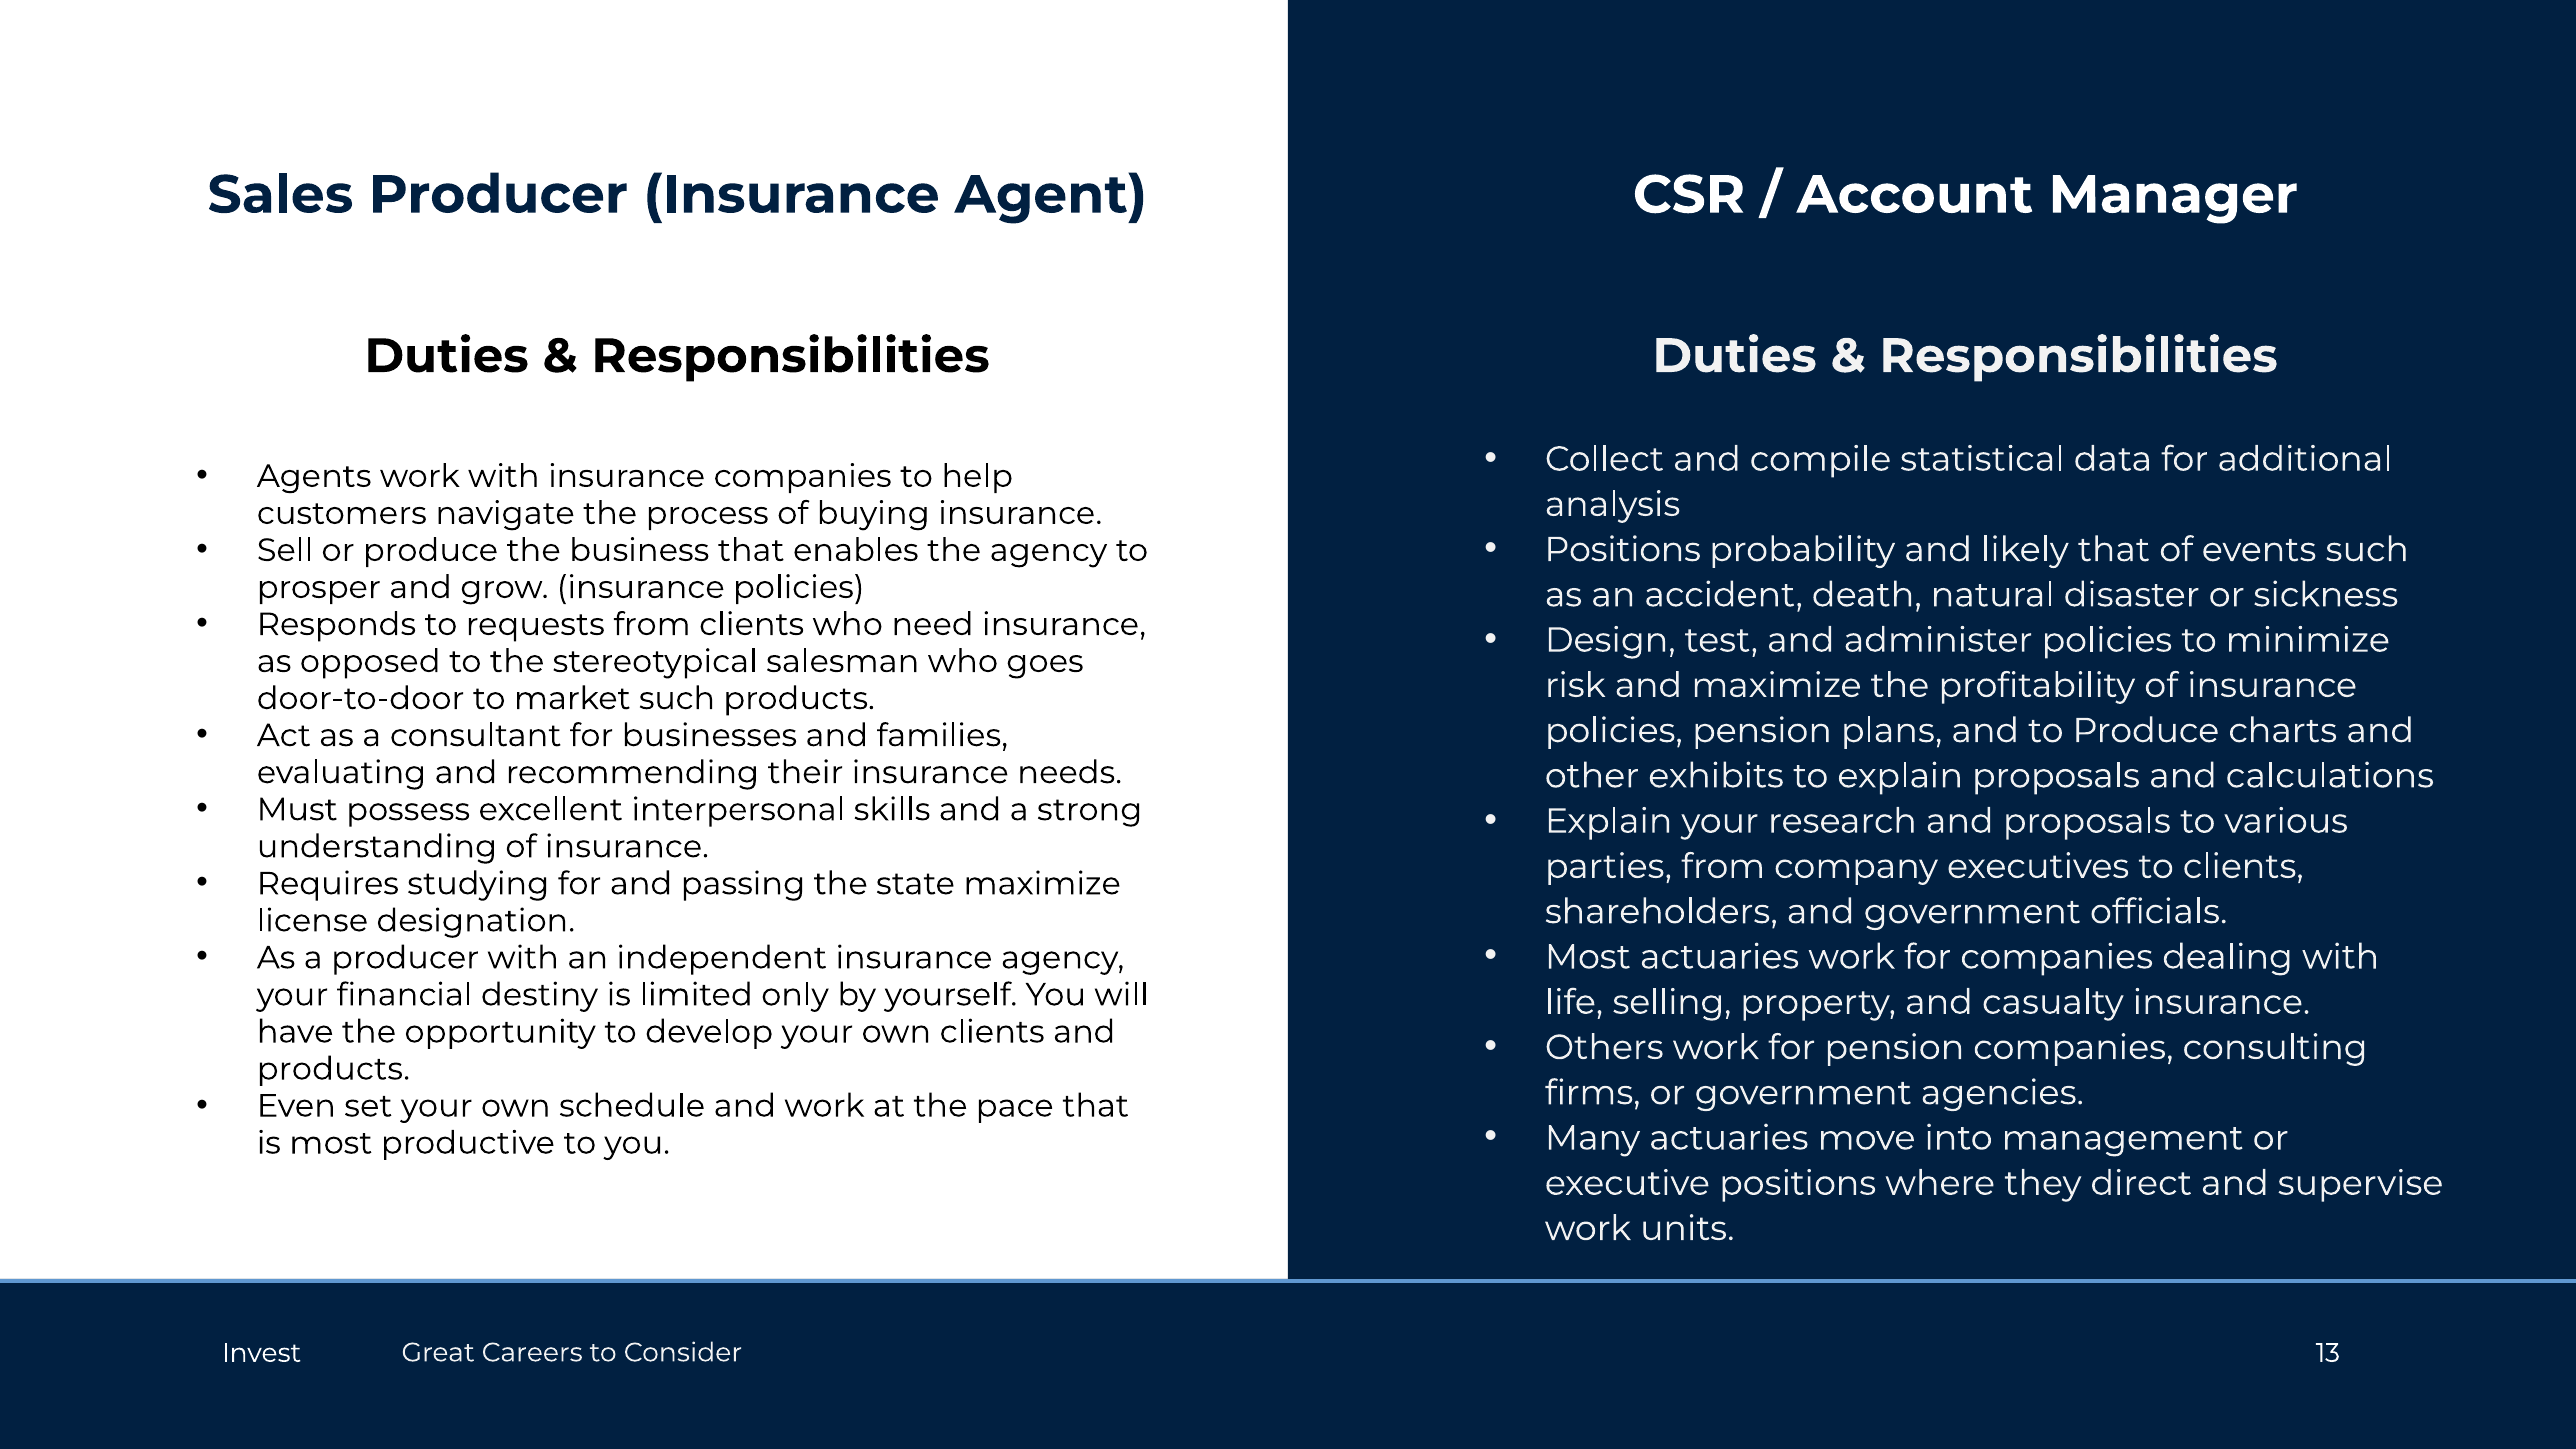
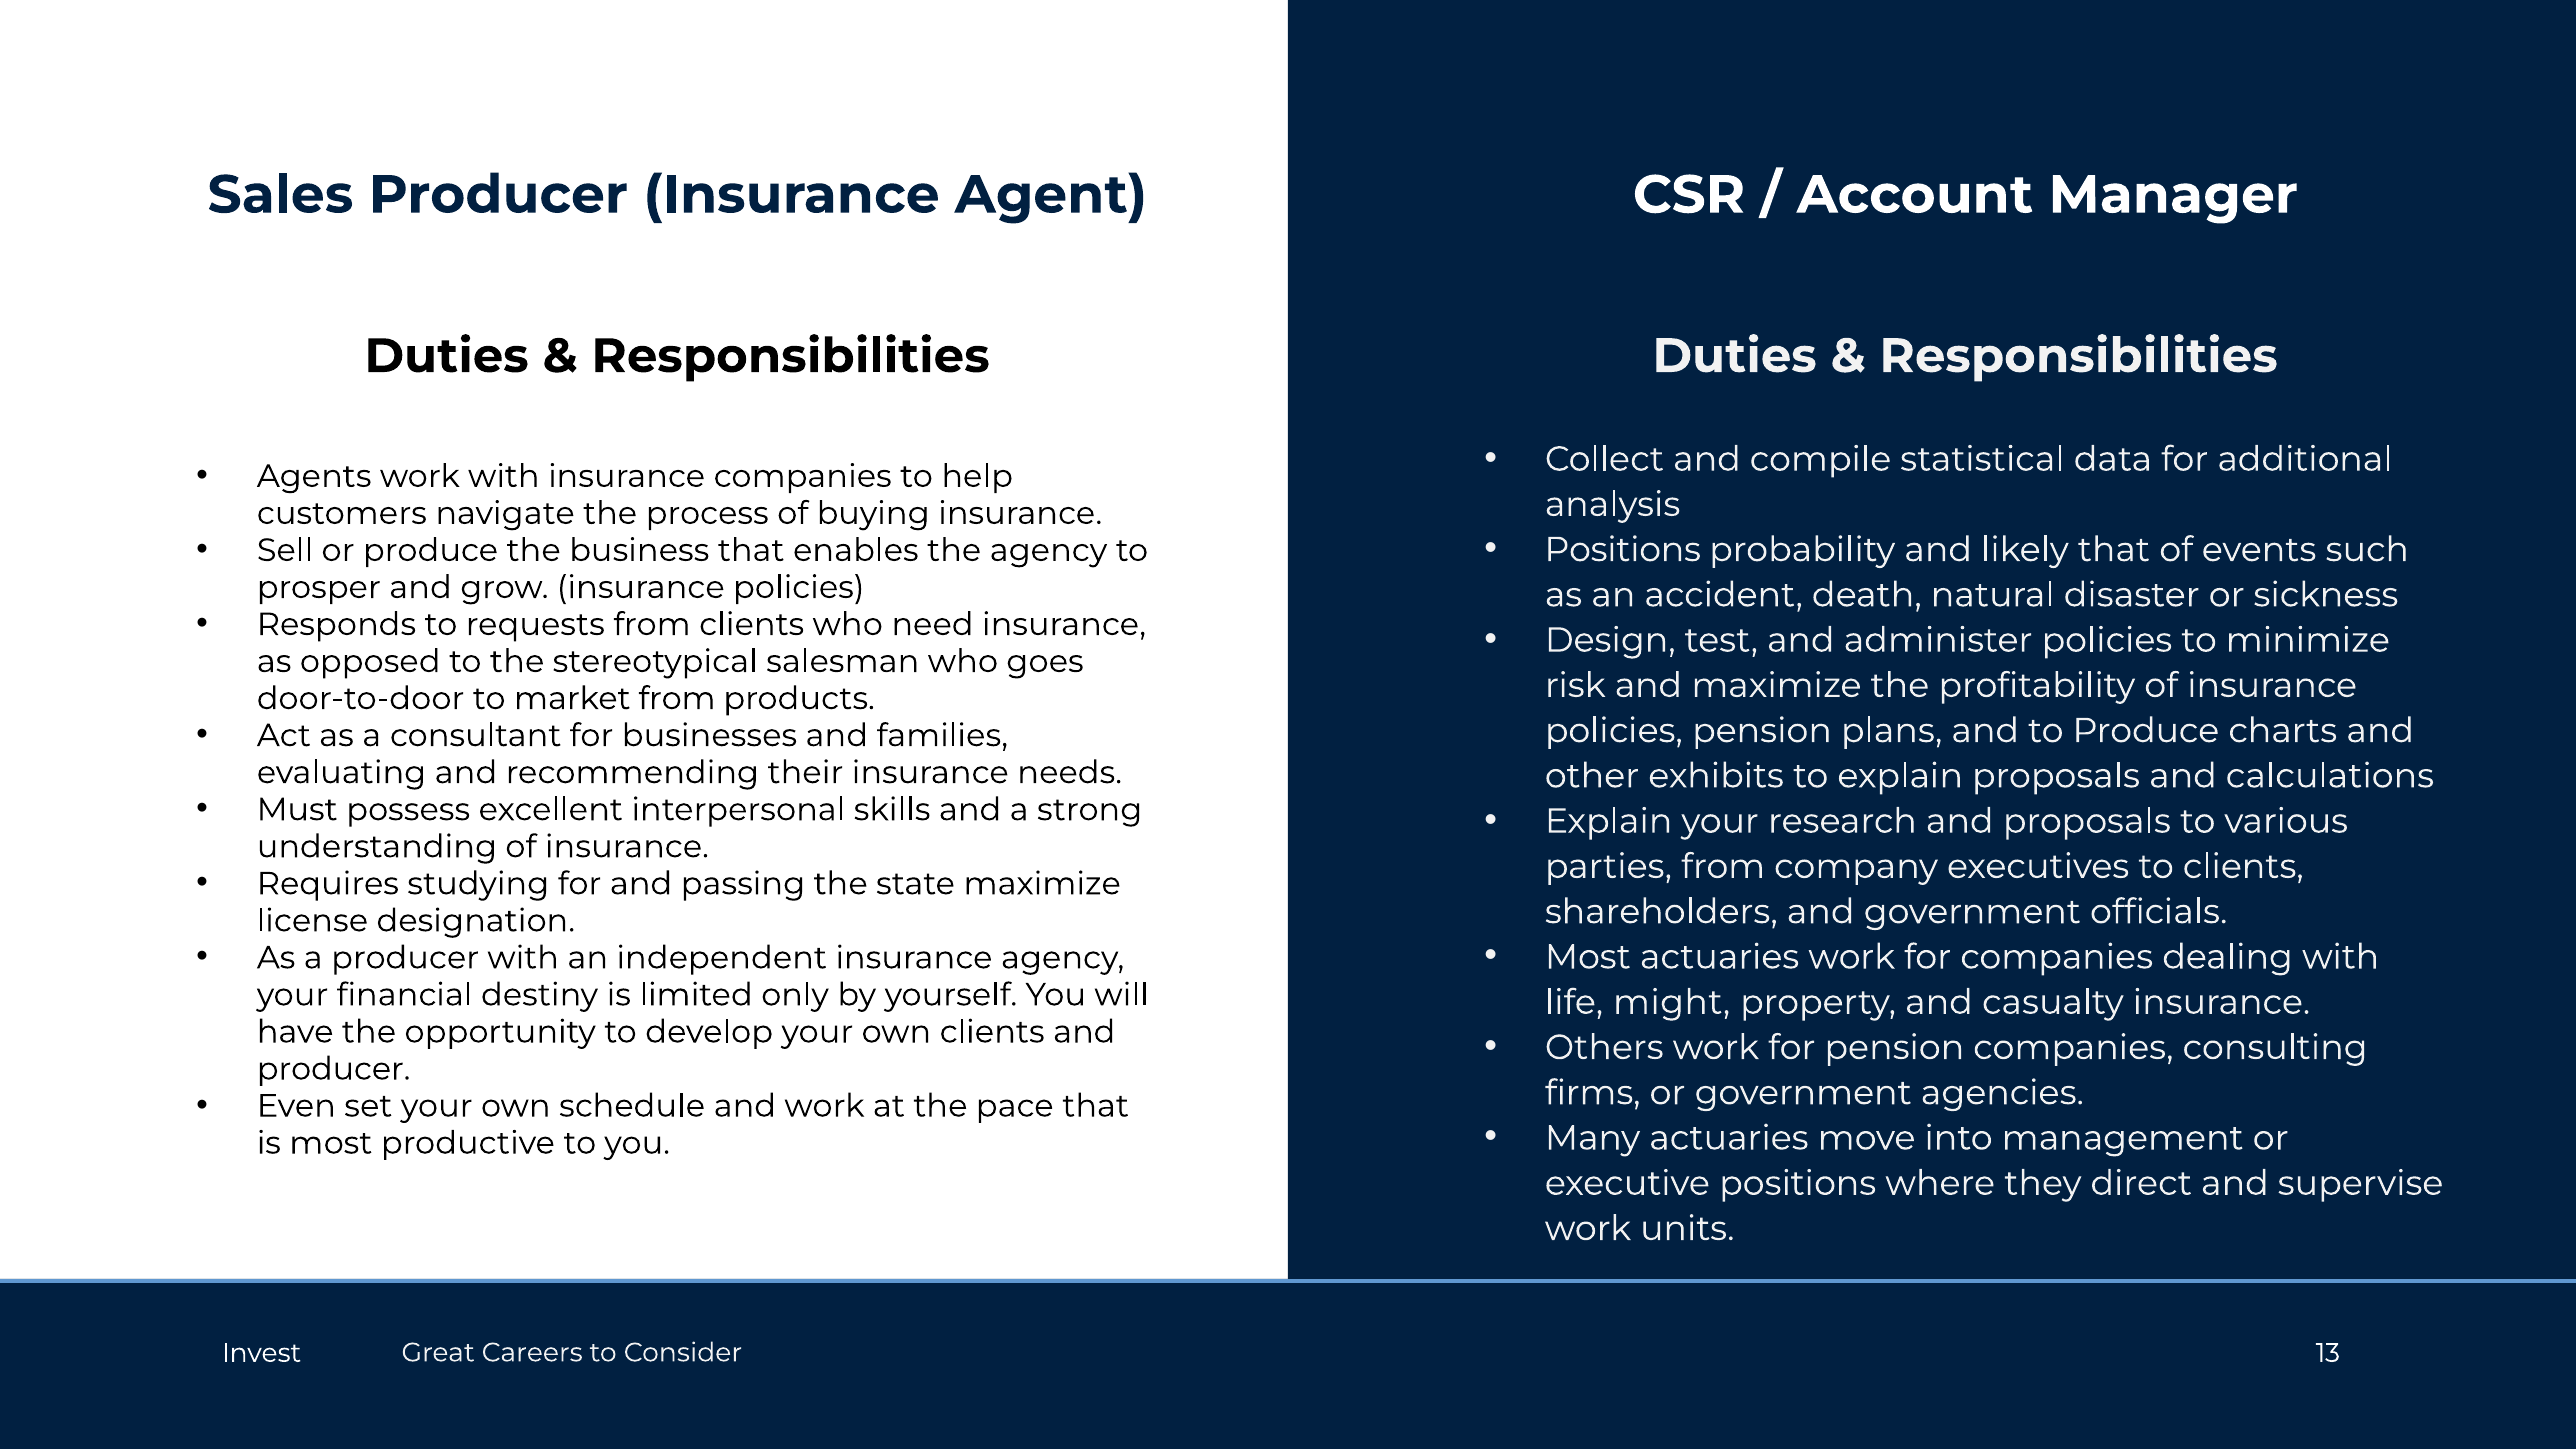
market such: such -> from
selling: selling -> might
products at (333, 1069): products -> producer
